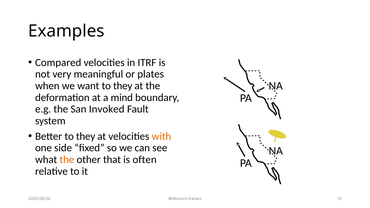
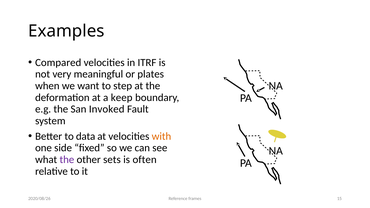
want to they: they -> step
mind: mind -> keep
Better to they: they -> data
the at (67, 160) colour: orange -> purple
that: that -> sets
